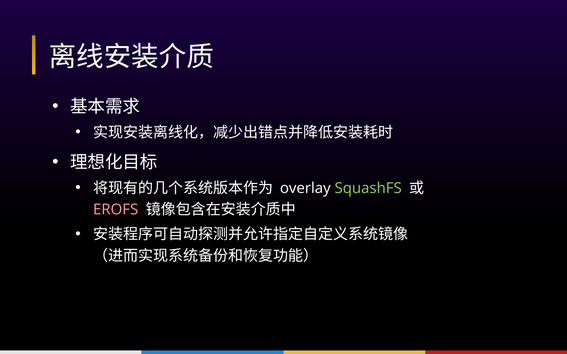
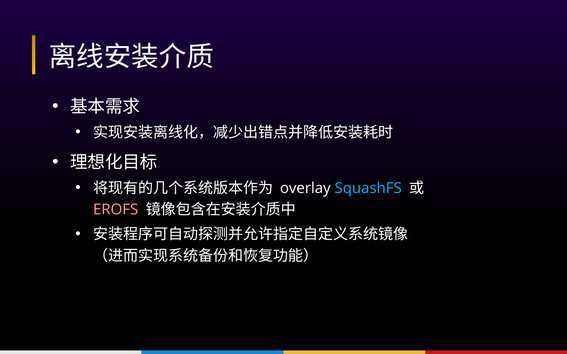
SquashFS colour: light green -> light blue
